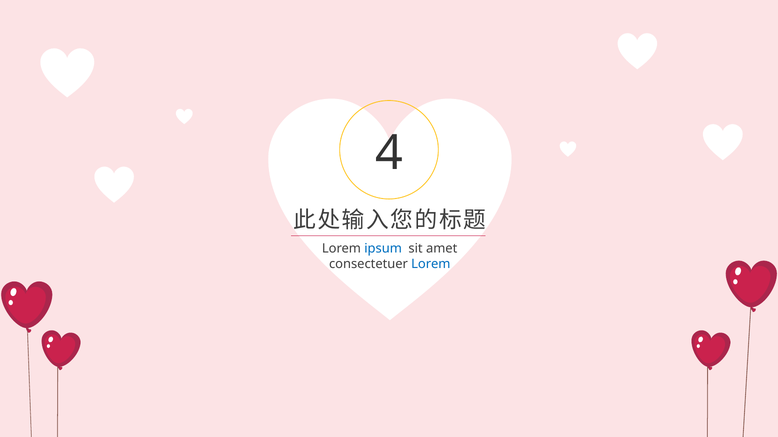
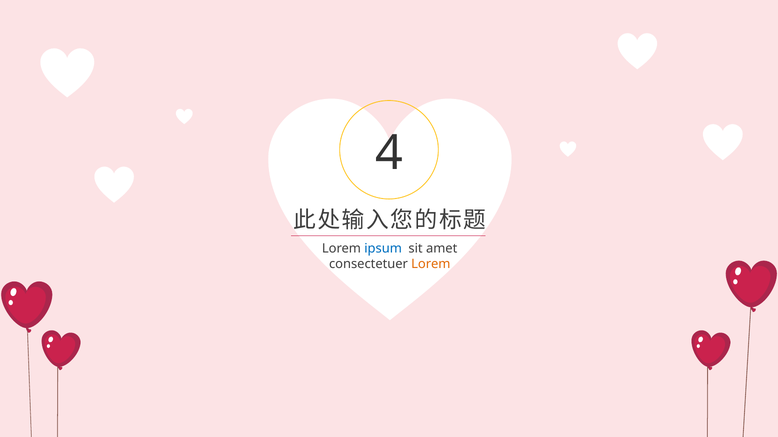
Lorem at (431, 264) colour: blue -> orange
